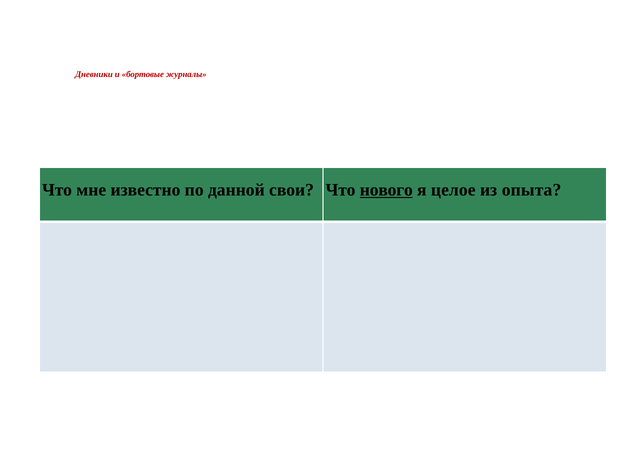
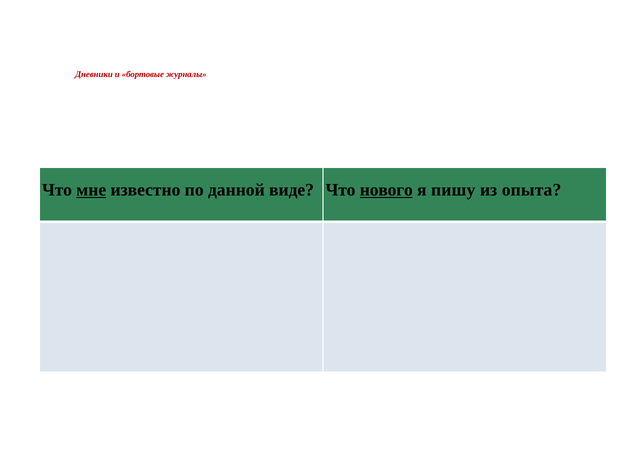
мне underline: none -> present
свои: свои -> виде
целое: целое -> пишу
